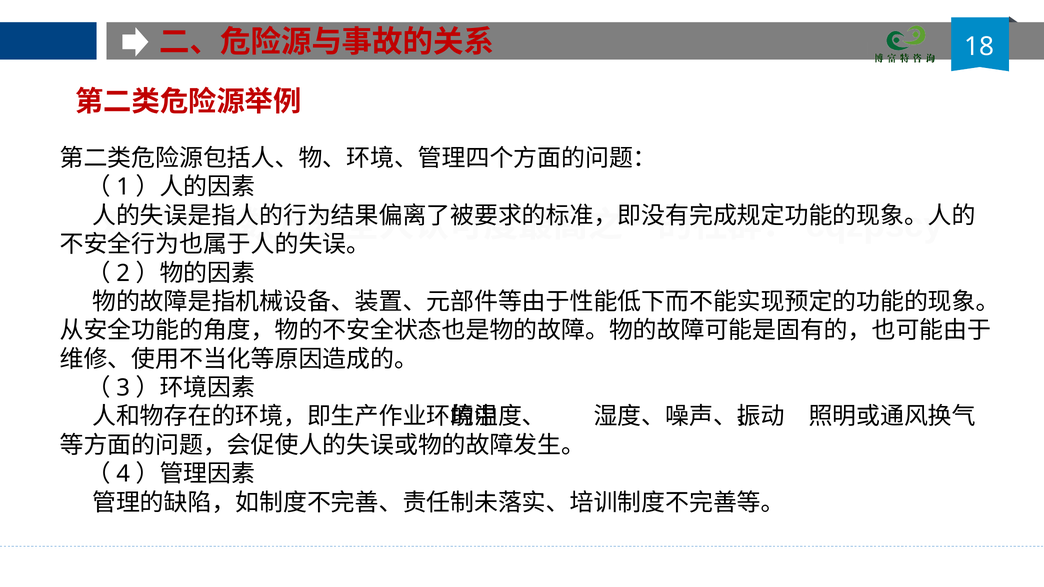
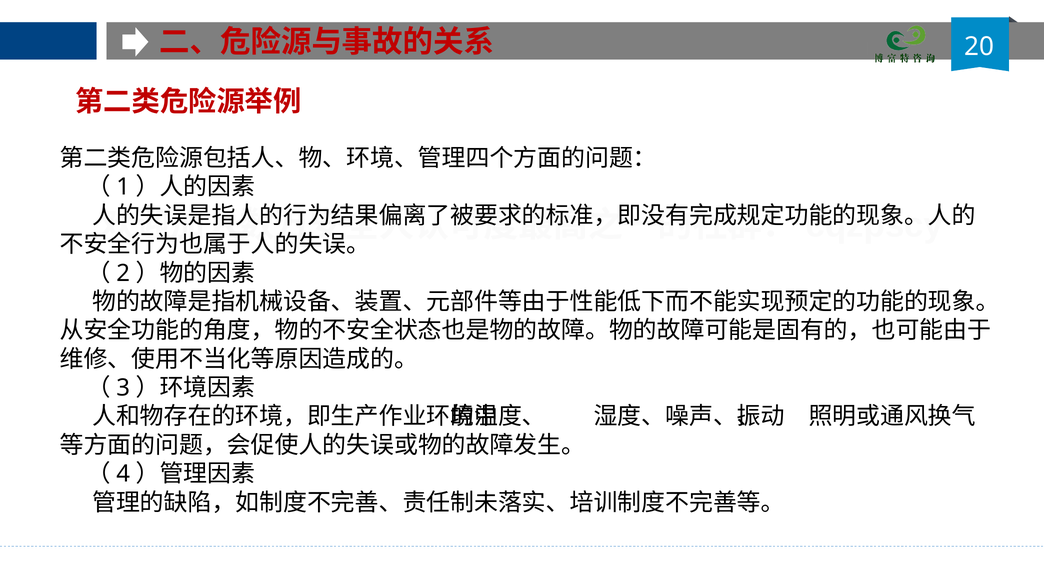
18: 18 -> 20
